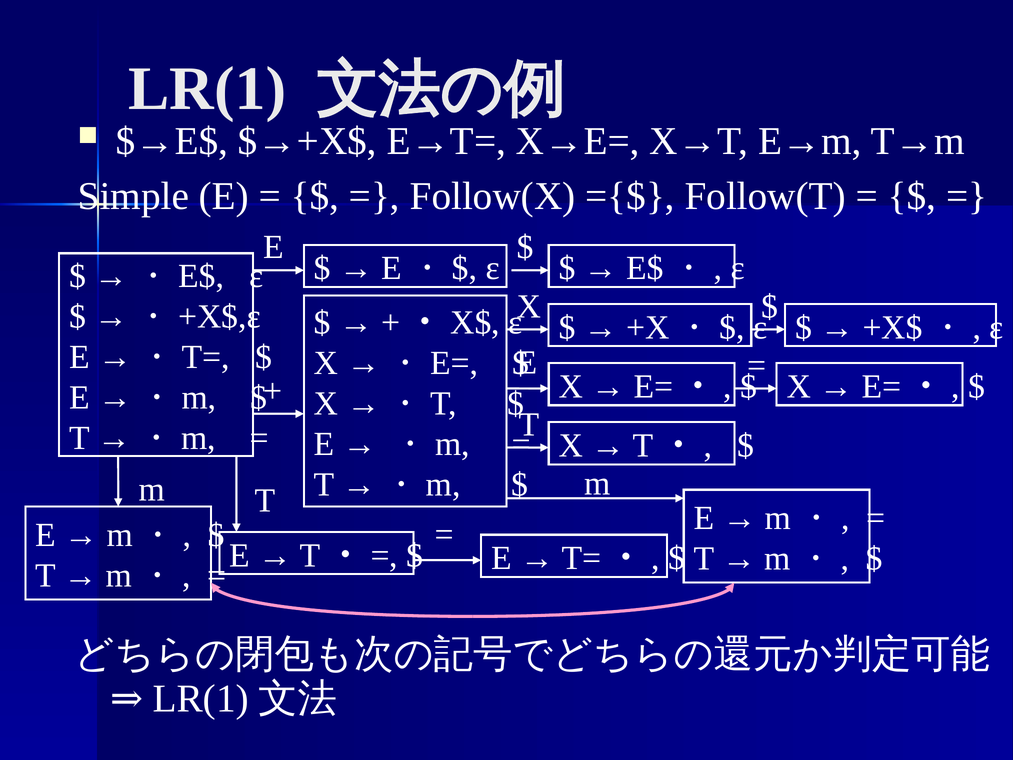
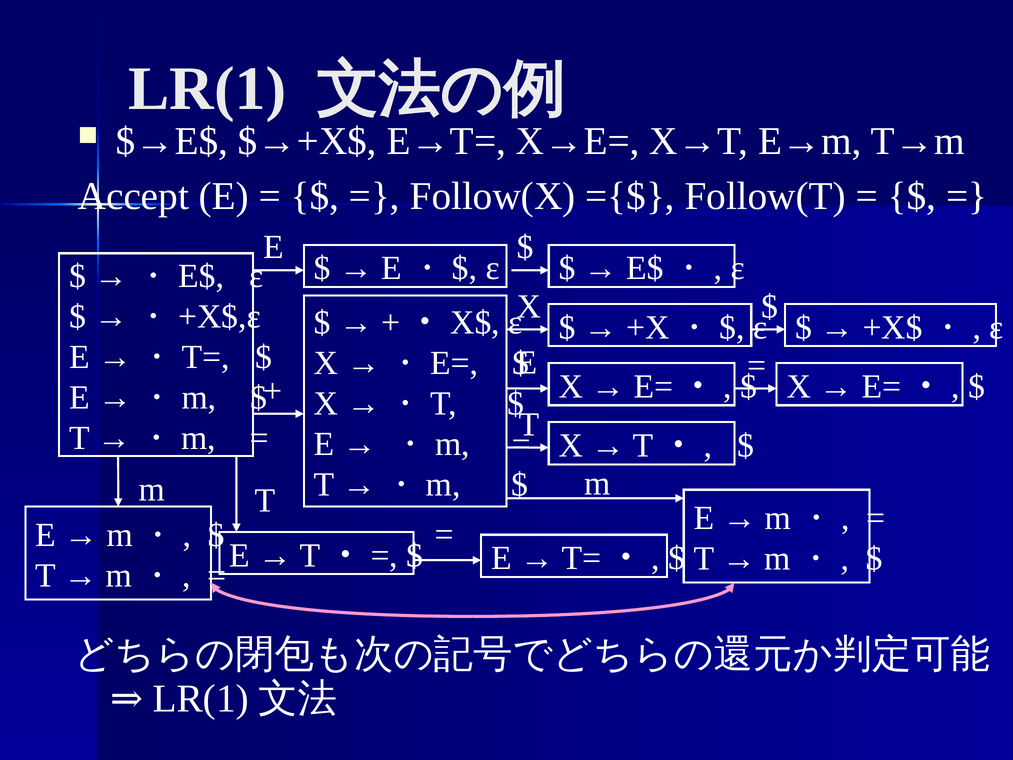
Simple: Simple -> Accept
